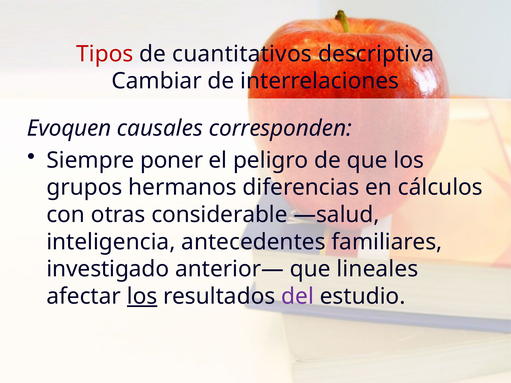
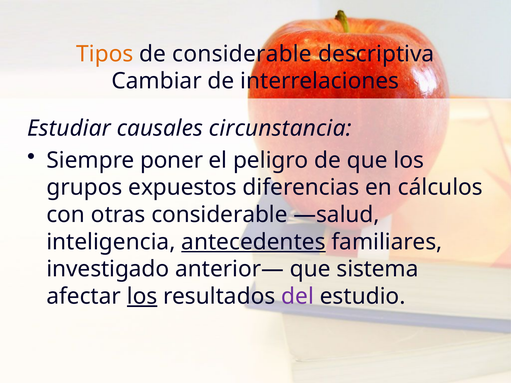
Tipos colour: red -> orange
de cuantitativos: cuantitativos -> considerable
Evoquen: Evoquen -> Estudiar
corresponden: corresponden -> circunstancia
hermanos: hermanos -> expuestos
antecedentes underline: none -> present
lineales: lineales -> sistema
